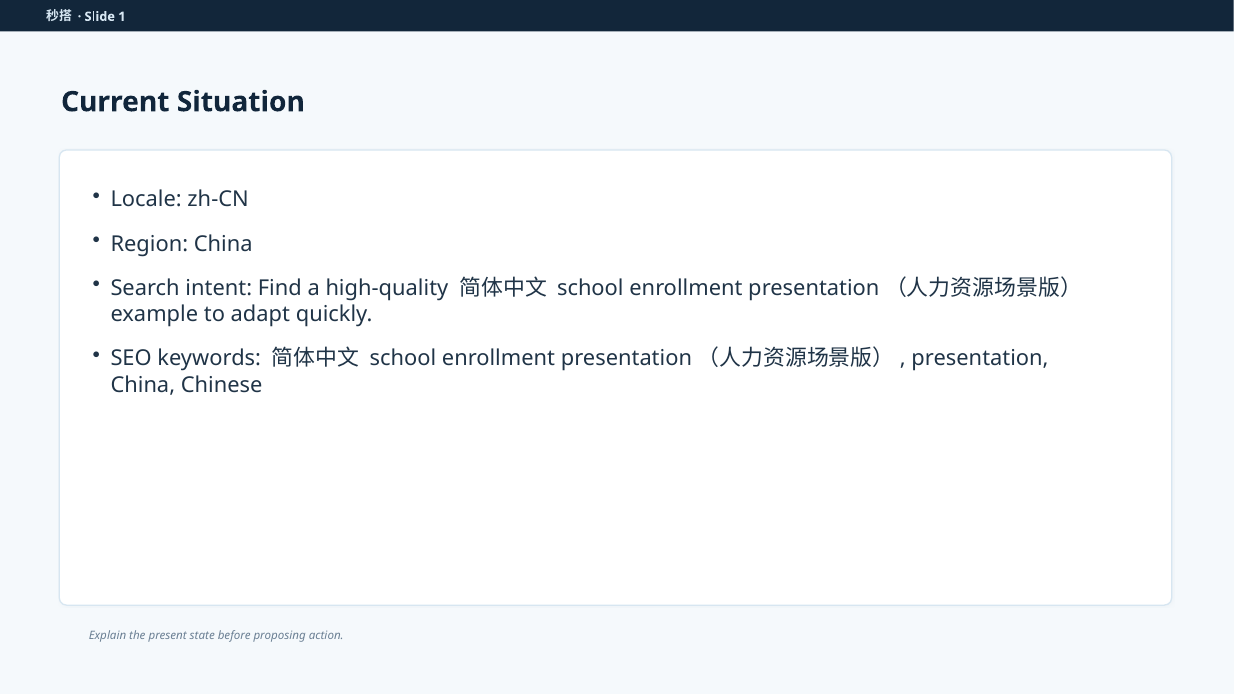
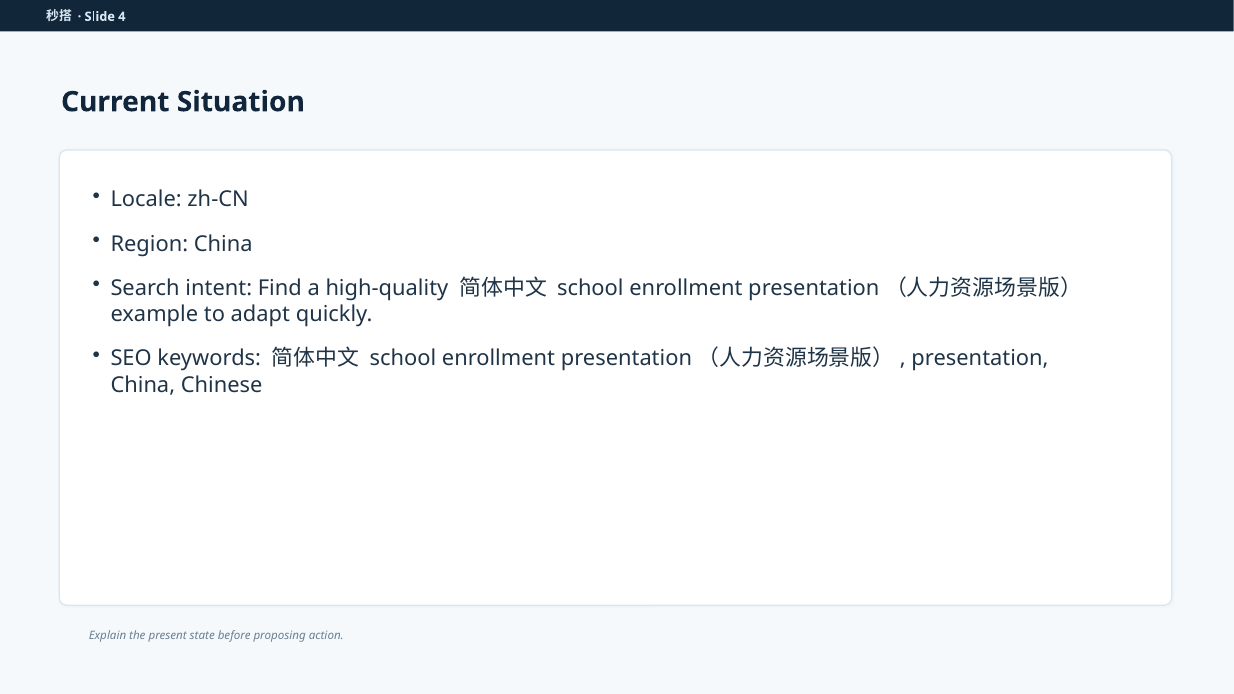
1: 1 -> 4
